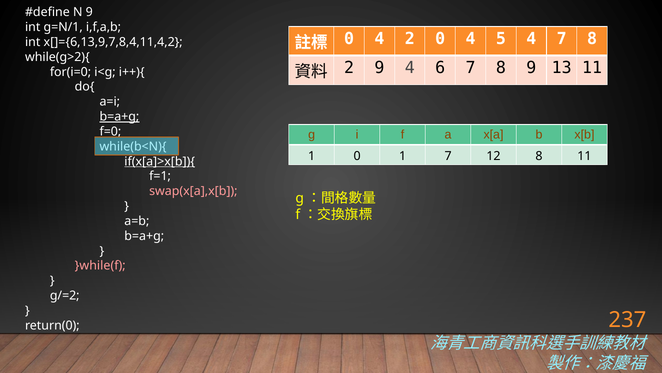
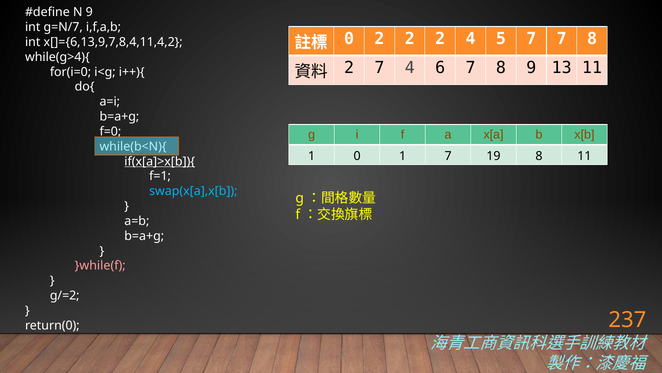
g=N/1: g=N/1 -> g=N/7
4 at (379, 39): 4 -> 2
0 at (440, 39): 0 -> 2
5 4: 4 -> 7
while(g>2){: while(g>2){ -> while(g>4){
2 9: 9 -> 7
b=a+g at (119, 116) underline: present -> none
12: 12 -> 19
swap(x[a],x[b colour: pink -> light blue
